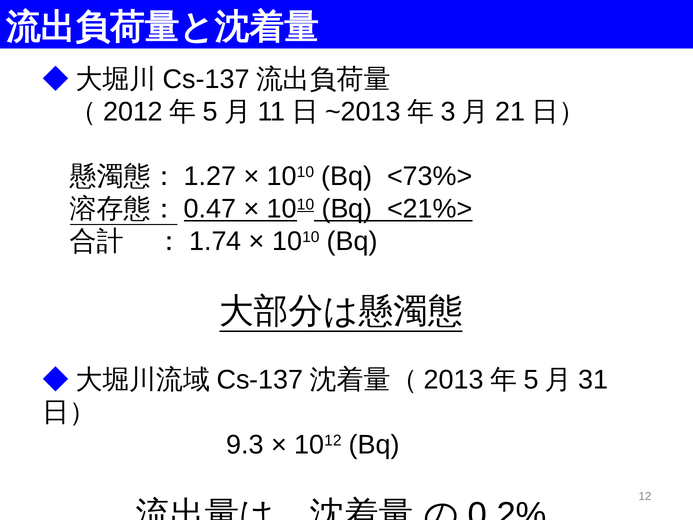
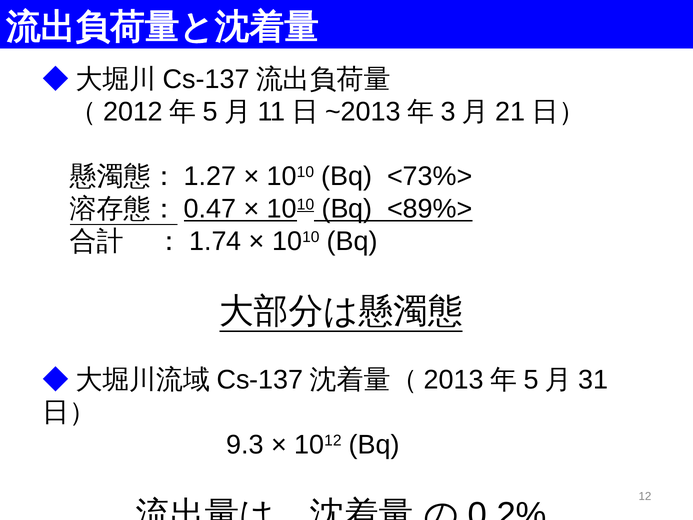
<21%>: <21%> -> <89%>
